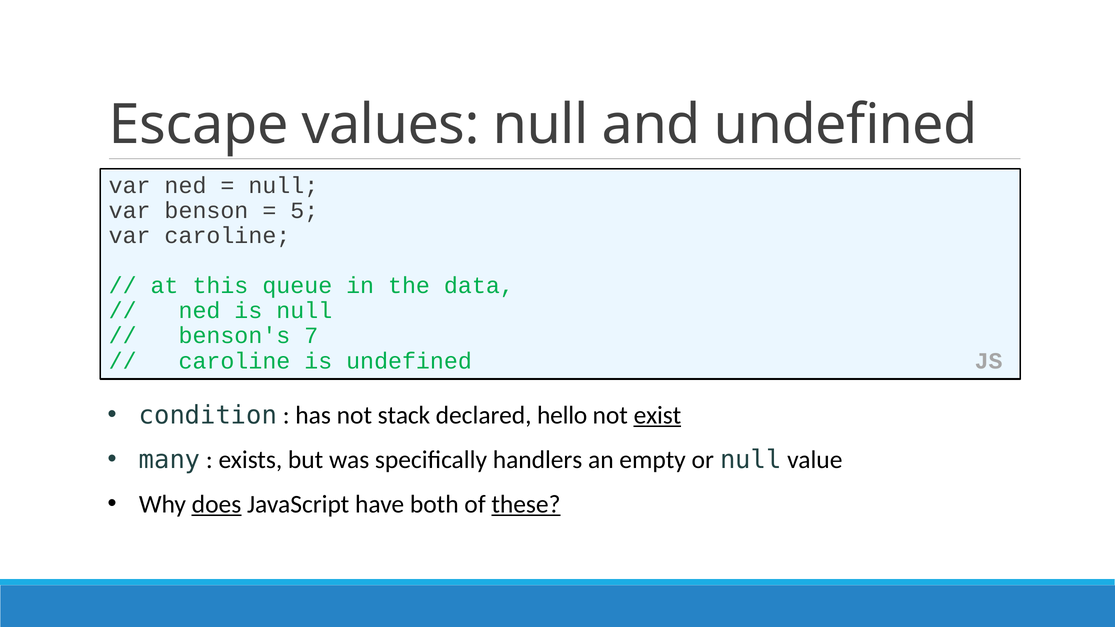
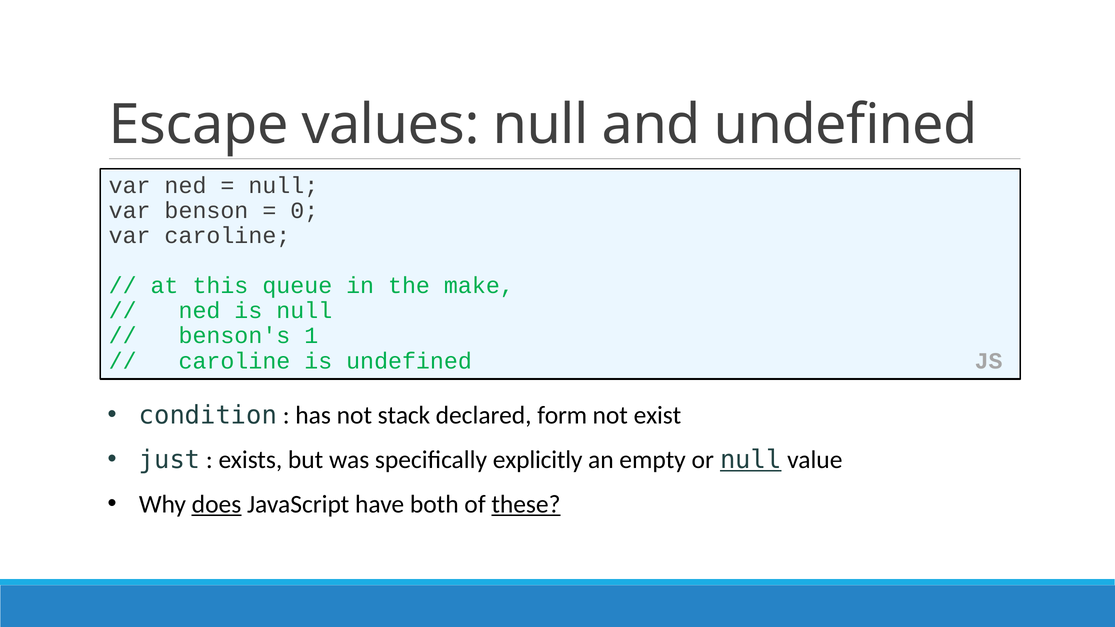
5: 5 -> 0
data: data -> make
7: 7 -> 1
hello: hello -> form
exist underline: present -> none
many: many -> just
handlers: handlers -> explicitly
null at (751, 460) underline: none -> present
